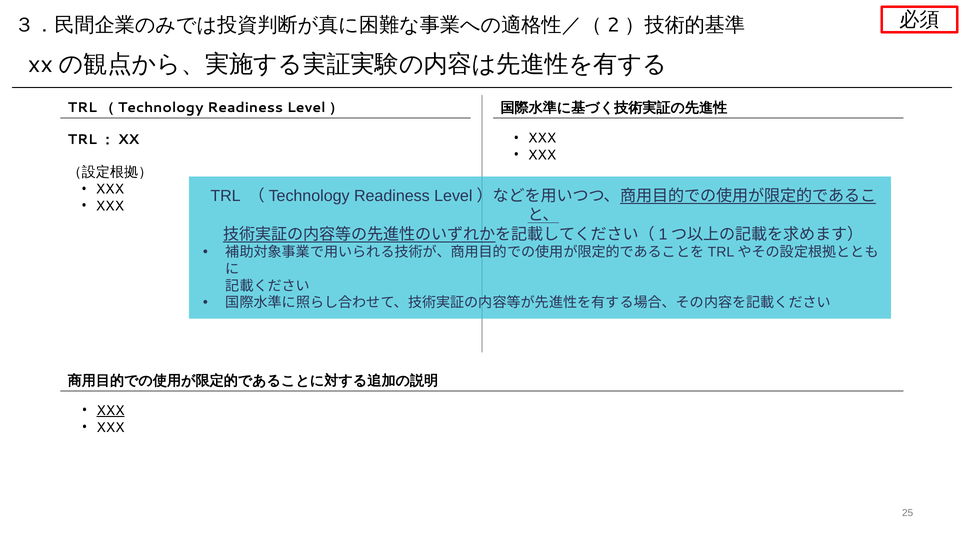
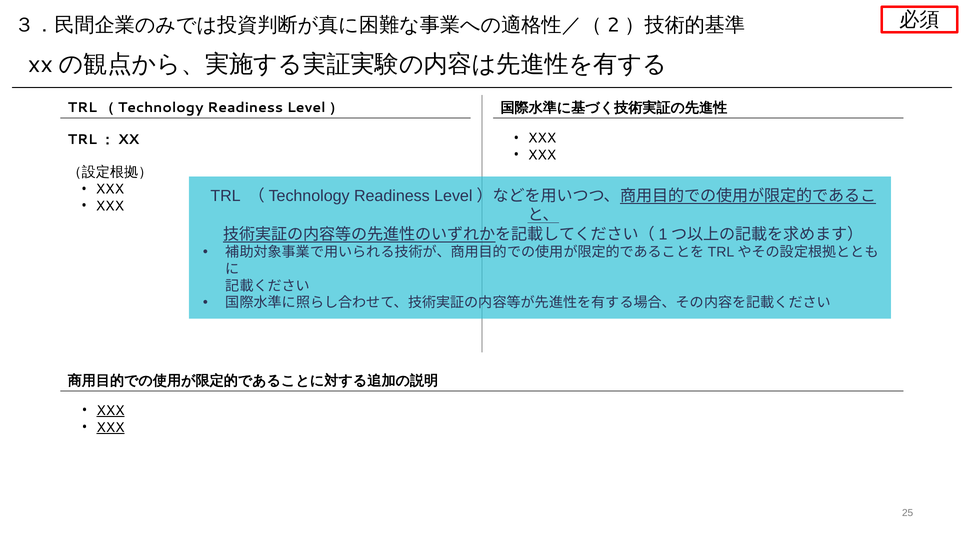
XXX at (110, 428) underline: none -> present
